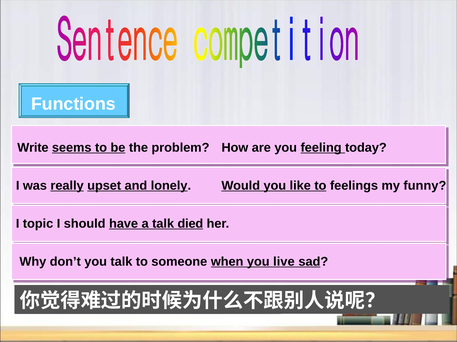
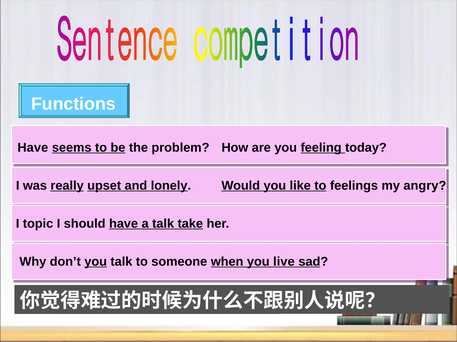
Write at (33, 148): Write -> Have
funny: funny -> angry
died: died -> take
you at (96, 262) underline: none -> present
